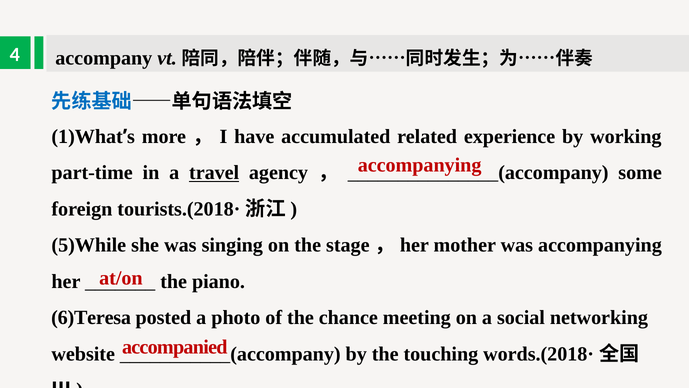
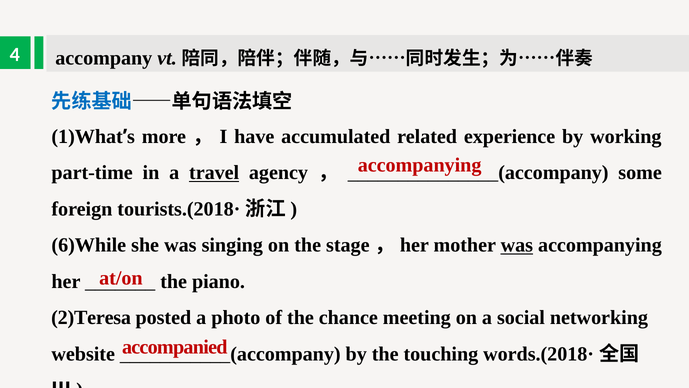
5)While: 5)While -> 6)While
was at (517, 245) underline: none -> present
6)Teresa: 6)Teresa -> 2)Teresa
